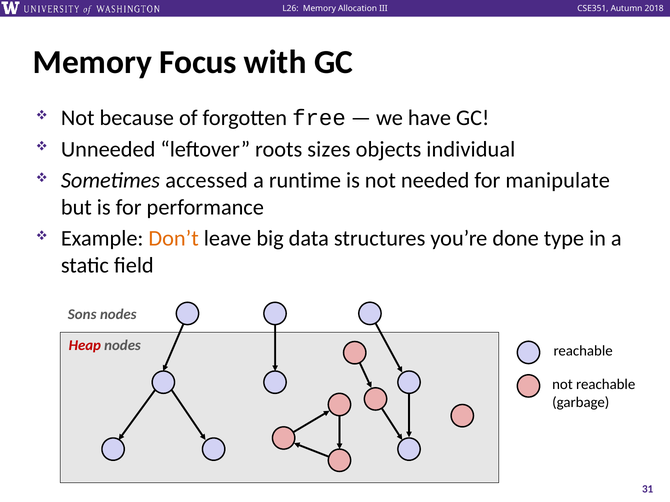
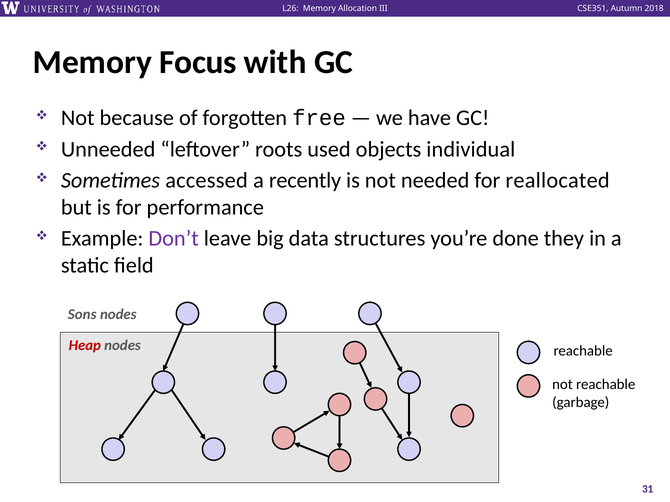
sizes: sizes -> used
runtime: runtime -> recently
manipulate: manipulate -> reallocated
Don’t colour: orange -> purple
type: type -> they
